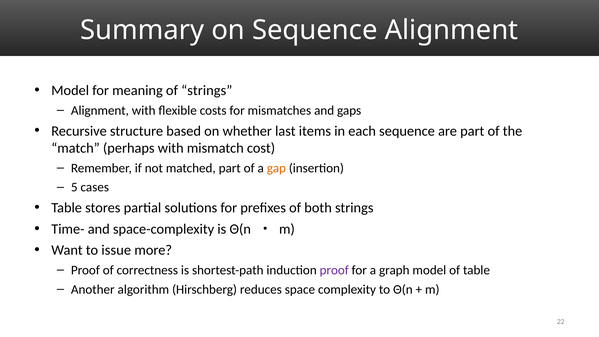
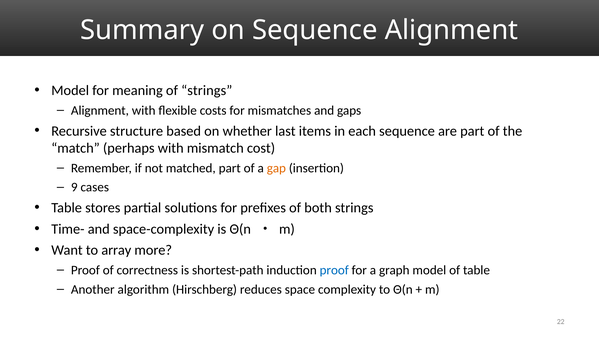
5: 5 -> 9
issue: issue -> array
proof at (334, 270) colour: purple -> blue
